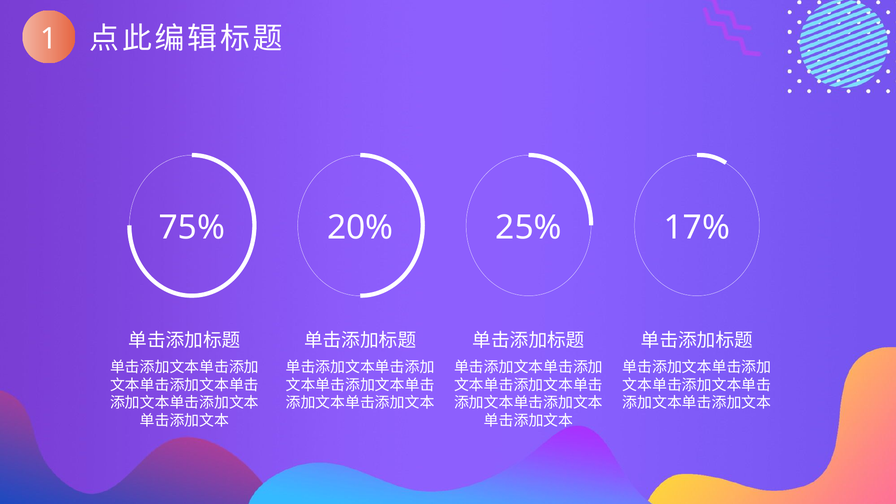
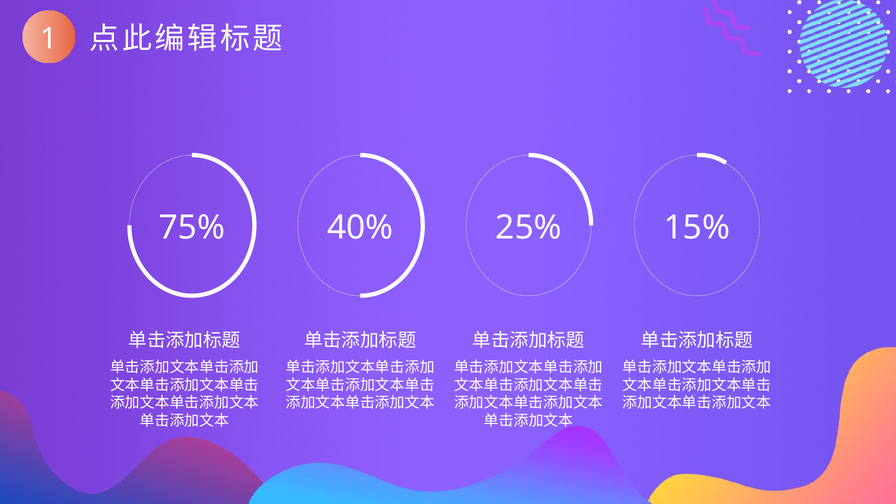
20%: 20% -> 40%
17%: 17% -> 15%
